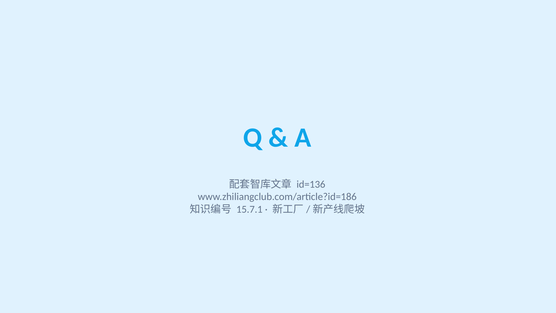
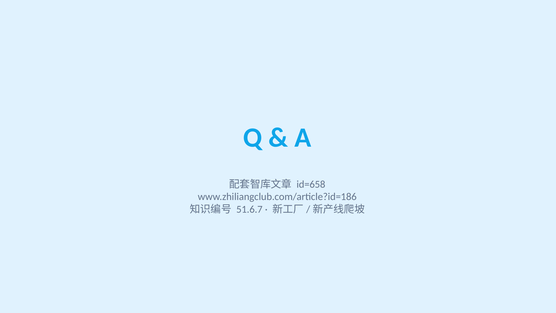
id=136: id=136 -> id=658
15.7.1: 15.7.1 -> 51.6.7
